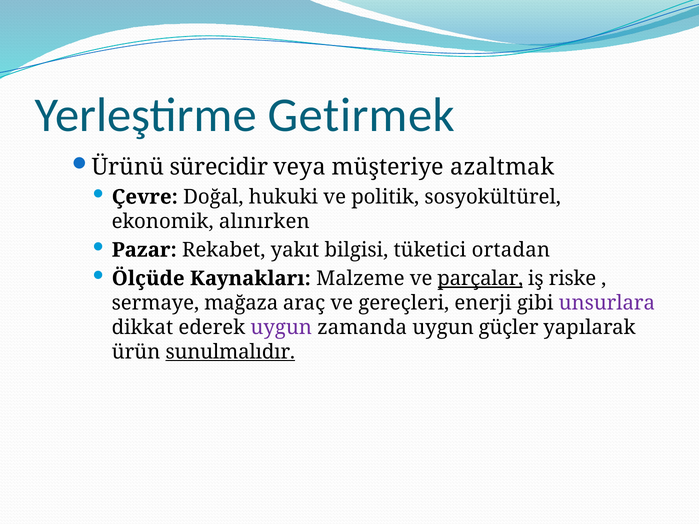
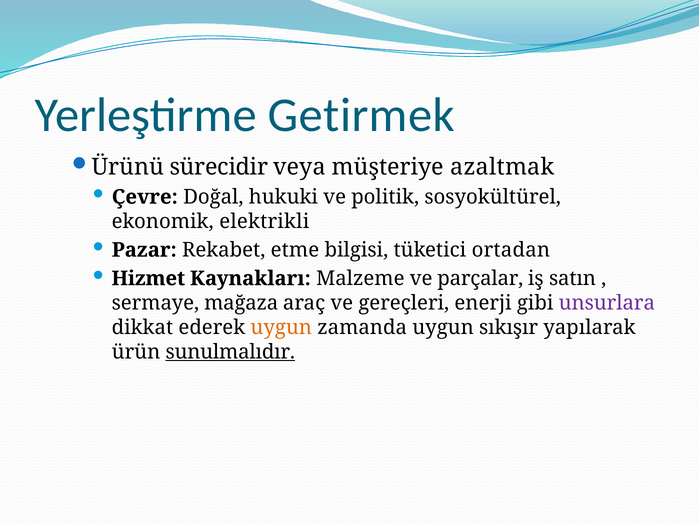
alınırken: alınırken -> elektrikli
yakıt: yakıt -> etme
Ölçüde: Ölçüde -> Hizmet
parçalar underline: present -> none
riske: riske -> satın
uygun at (281, 328) colour: purple -> orange
güçler: güçler -> sıkışır
